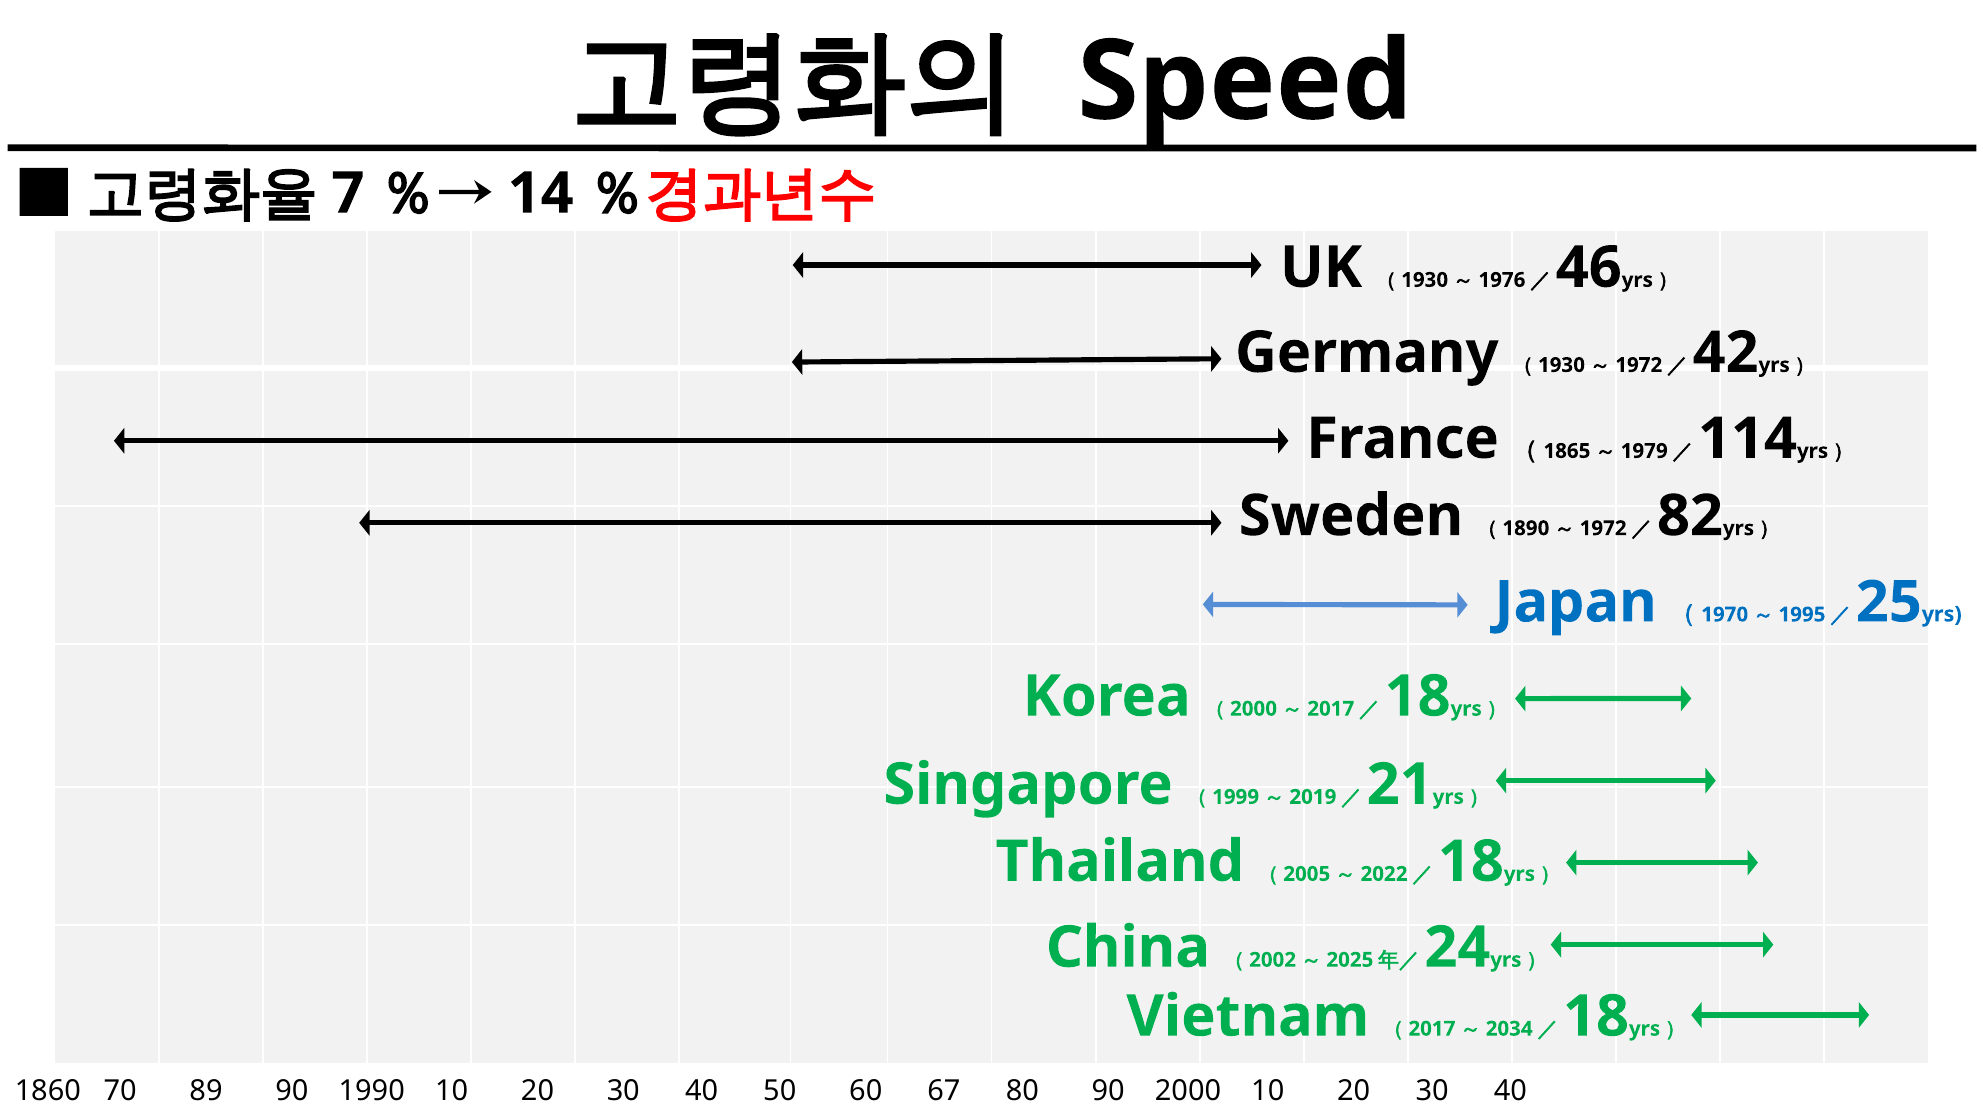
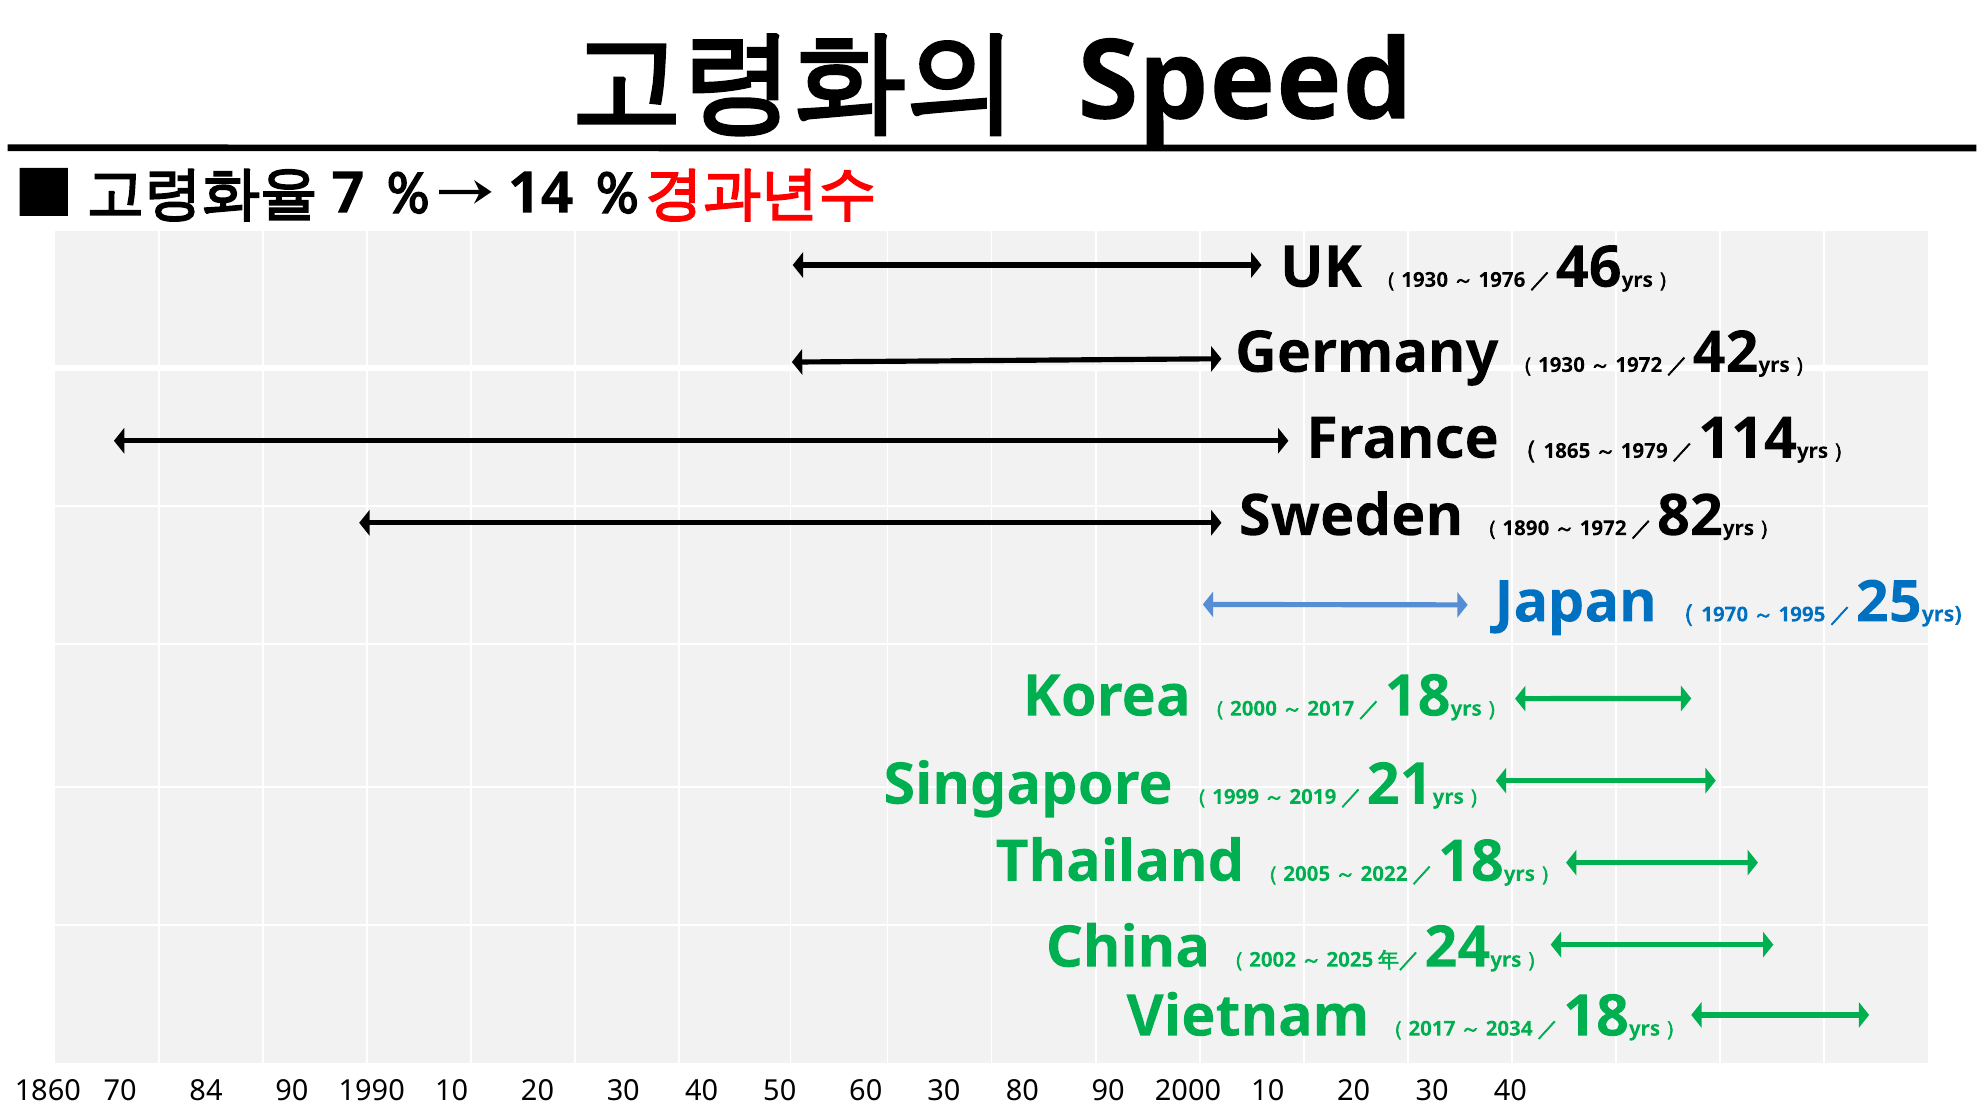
89: 89 -> 84
60 67: 67 -> 30
